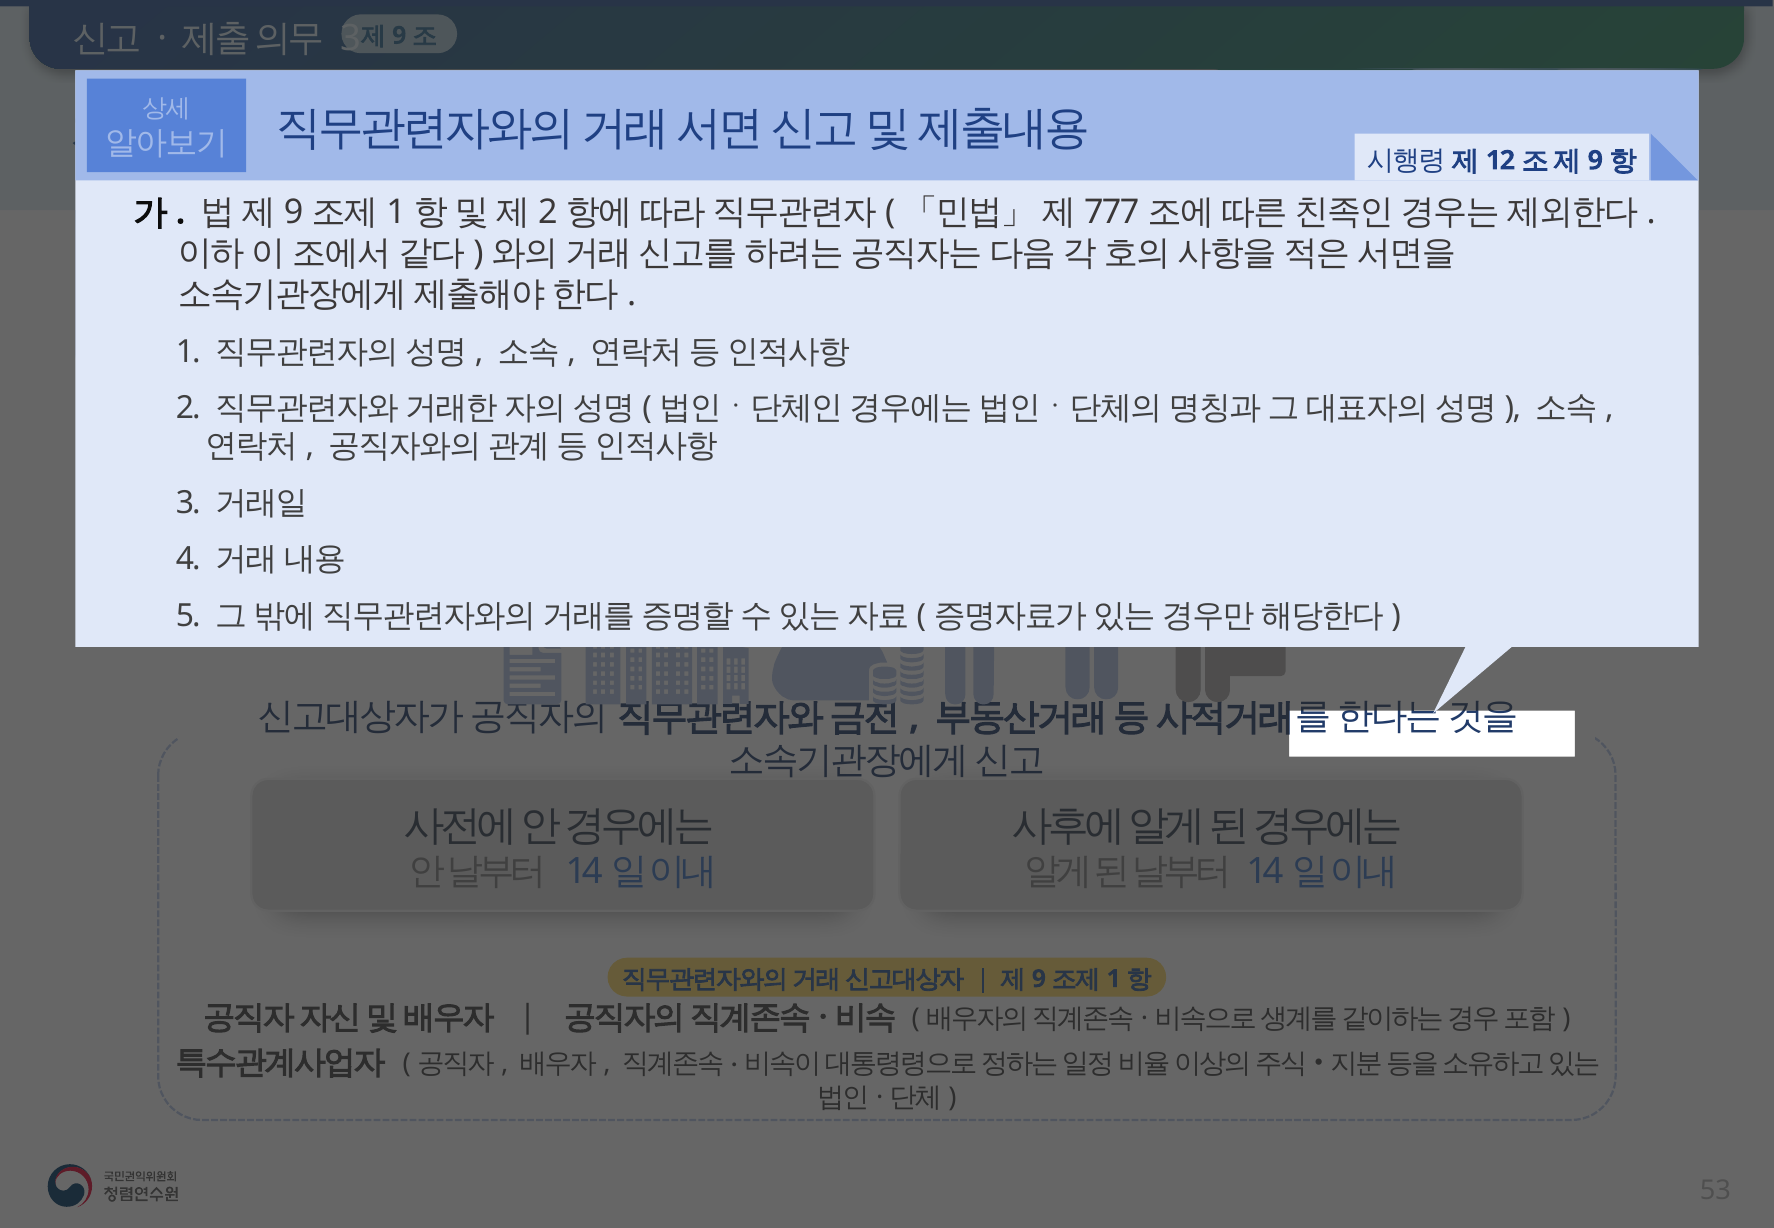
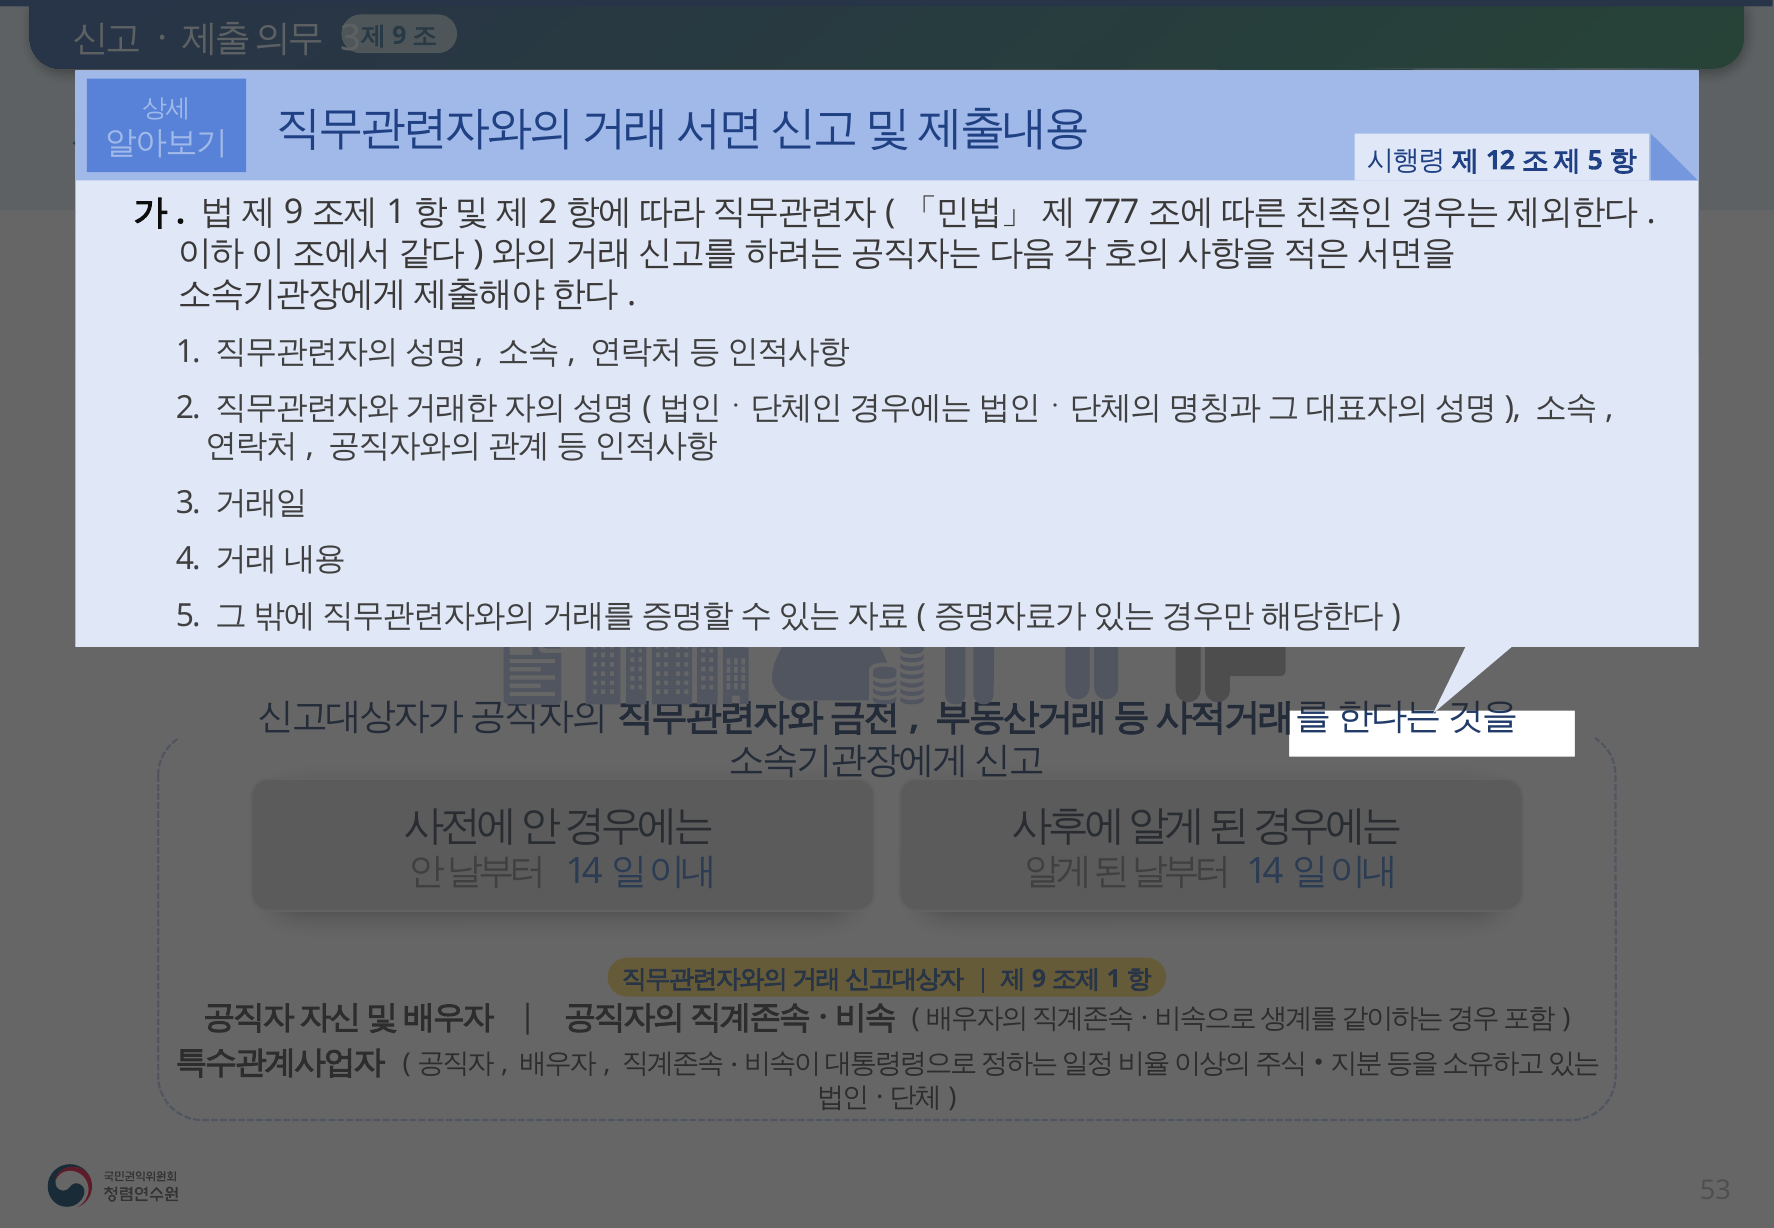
9 at (1595, 160): 9 -> 5
